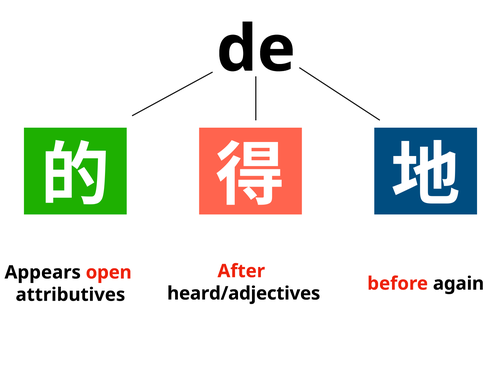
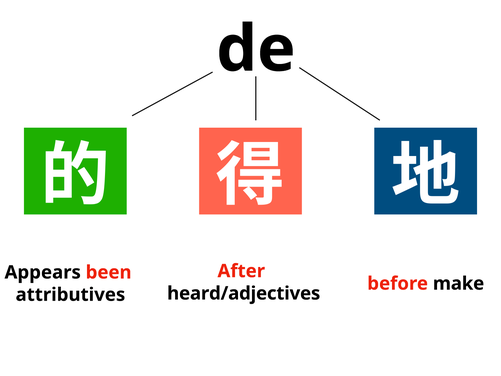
open: open -> been
again: again -> make
